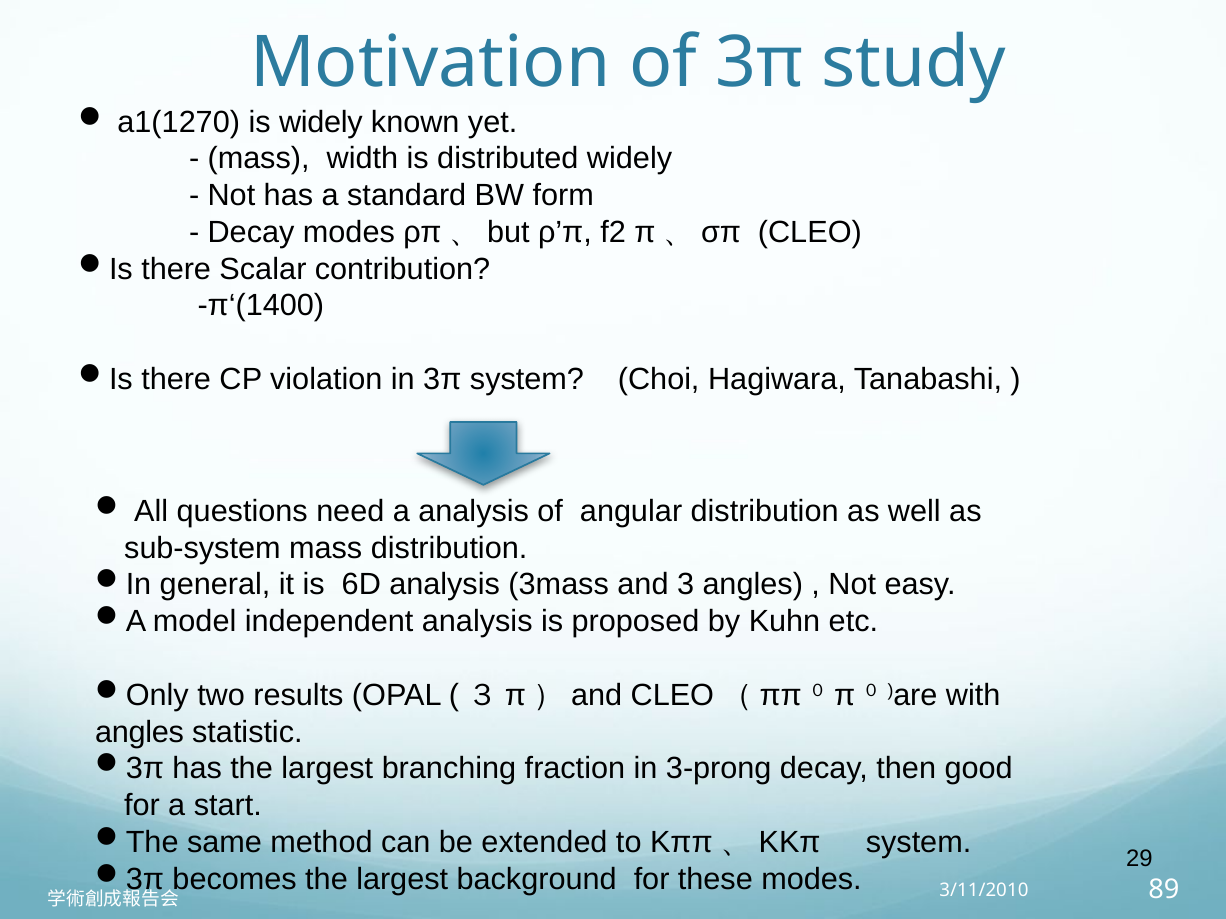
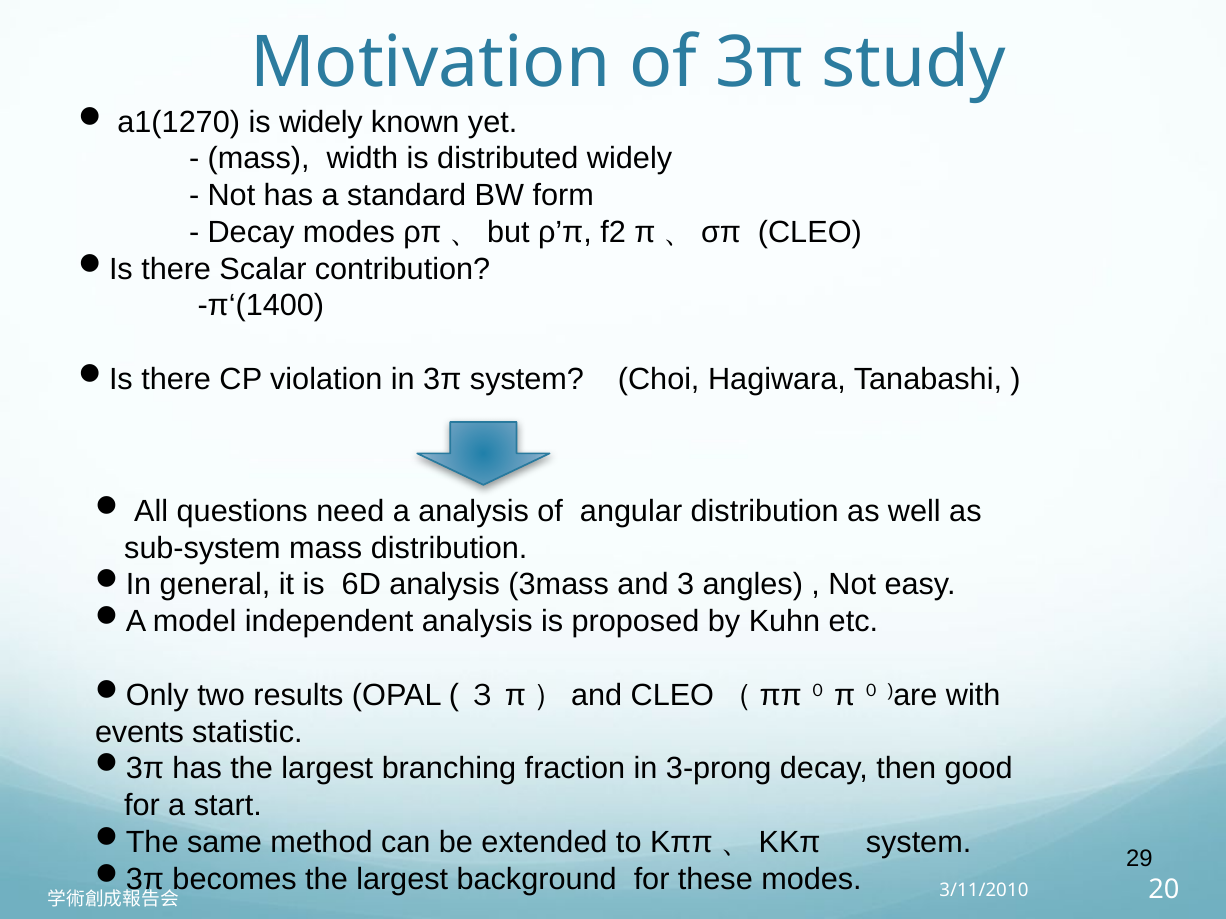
angles at (140, 732): angles -> events
89: 89 -> 20
